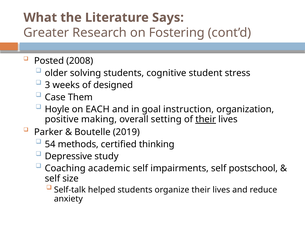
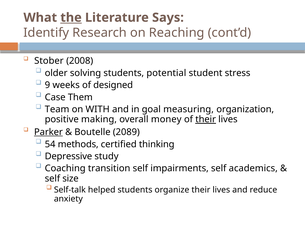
the underline: none -> present
Greater: Greater -> Identify
Fostering: Fostering -> Reaching
Posted: Posted -> Stober
cognitive: cognitive -> potential
3: 3 -> 9
Hoyle: Hoyle -> Team
EACH: EACH -> WITH
instruction: instruction -> measuring
setting: setting -> money
Parker underline: none -> present
2019: 2019 -> 2089
academic: academic -> transition
postschool: postschool -> academics
